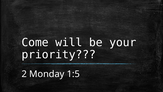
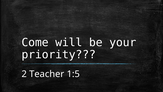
Monday: Monday -> Teacher
